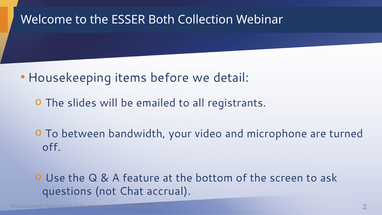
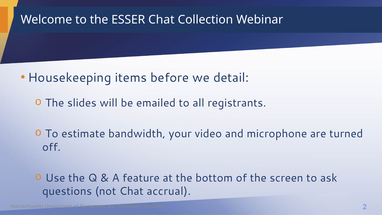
ESSER Both: Both -> Chat
between: between -> estimate
